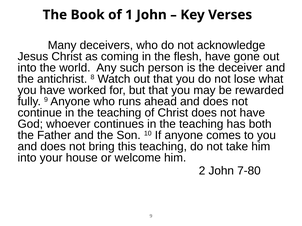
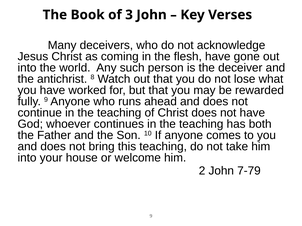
1: 1 -> 3
7-80: 7-80 -> 7-79
